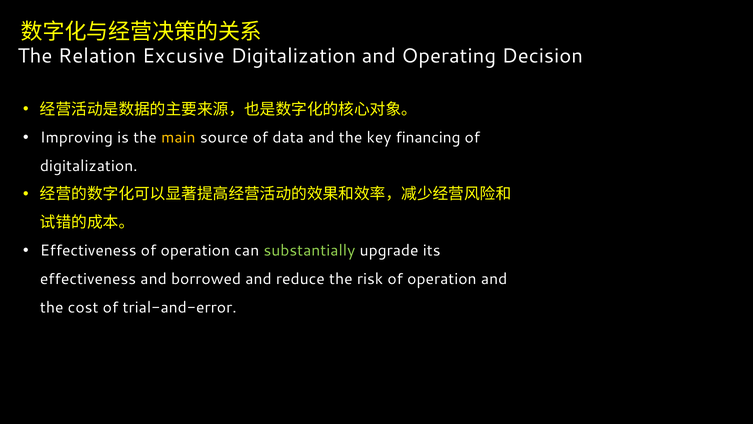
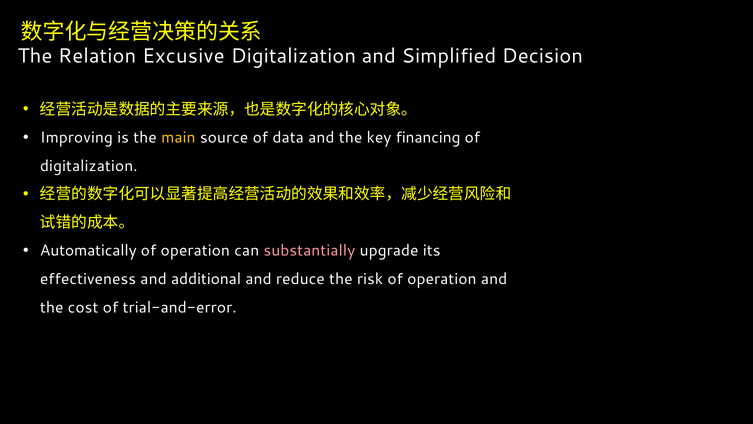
Operating: Operating -> Simplified
Effectiveness at (88, 251): Effectiveness -> Automatically
substantially colour: light green -> pink
borrowed: borrowed -> additional
